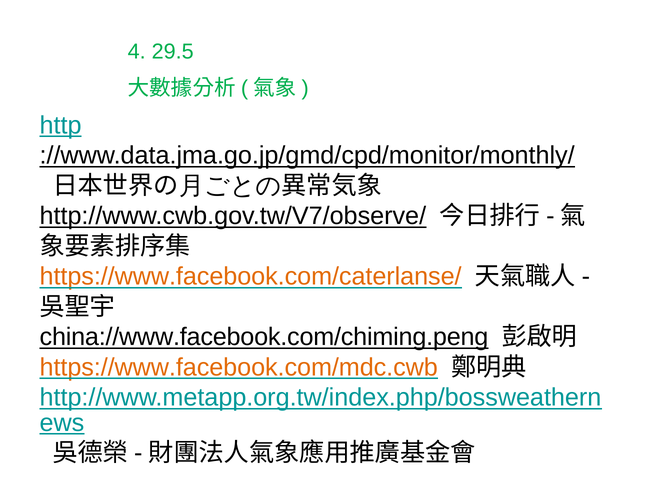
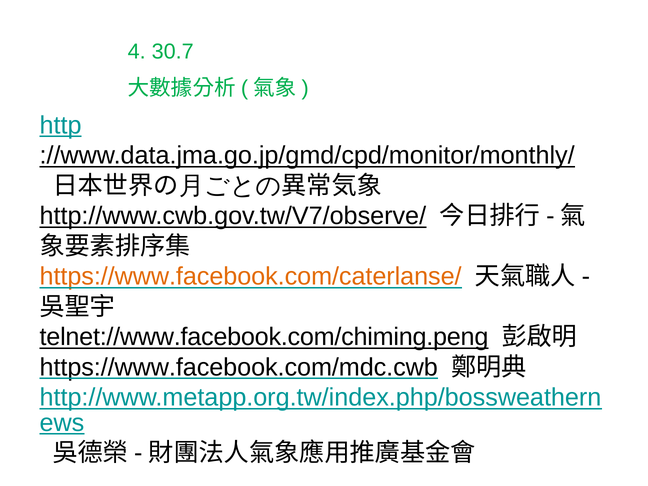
29.5: 29.5 -> 30.7
china://www.facebook.com/chiming.peng: china://www.facebook.com/chiming.peng -> telnet://www.facebook.com/chiming.peng
https://www.facebook.com/mdc.cwb colour: orange -> black
